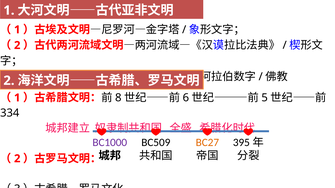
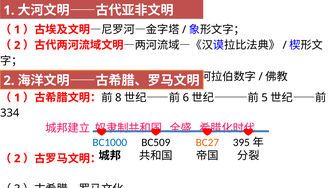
BC1000 colour: purple -> blue
